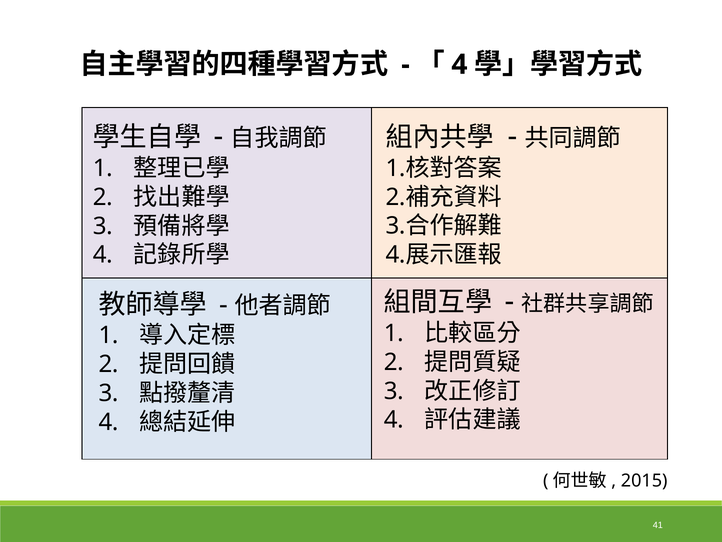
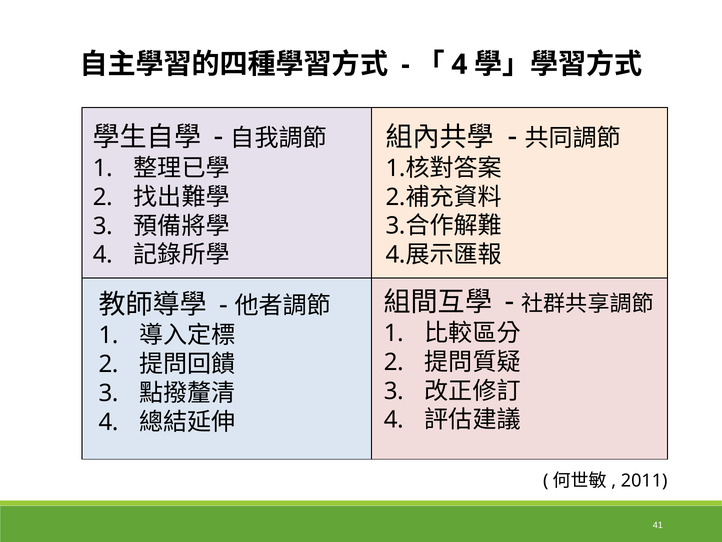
2015: 2015 -> 2011
